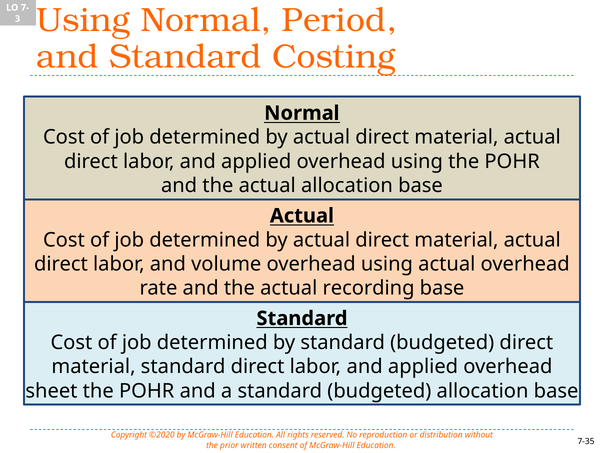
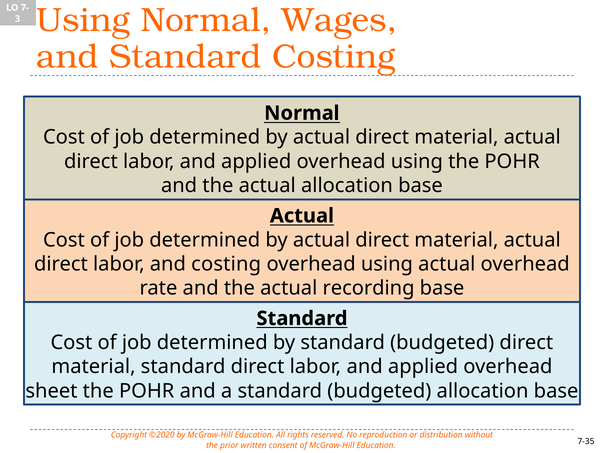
Period: Period -> Wages
and volume: volume -> costing
